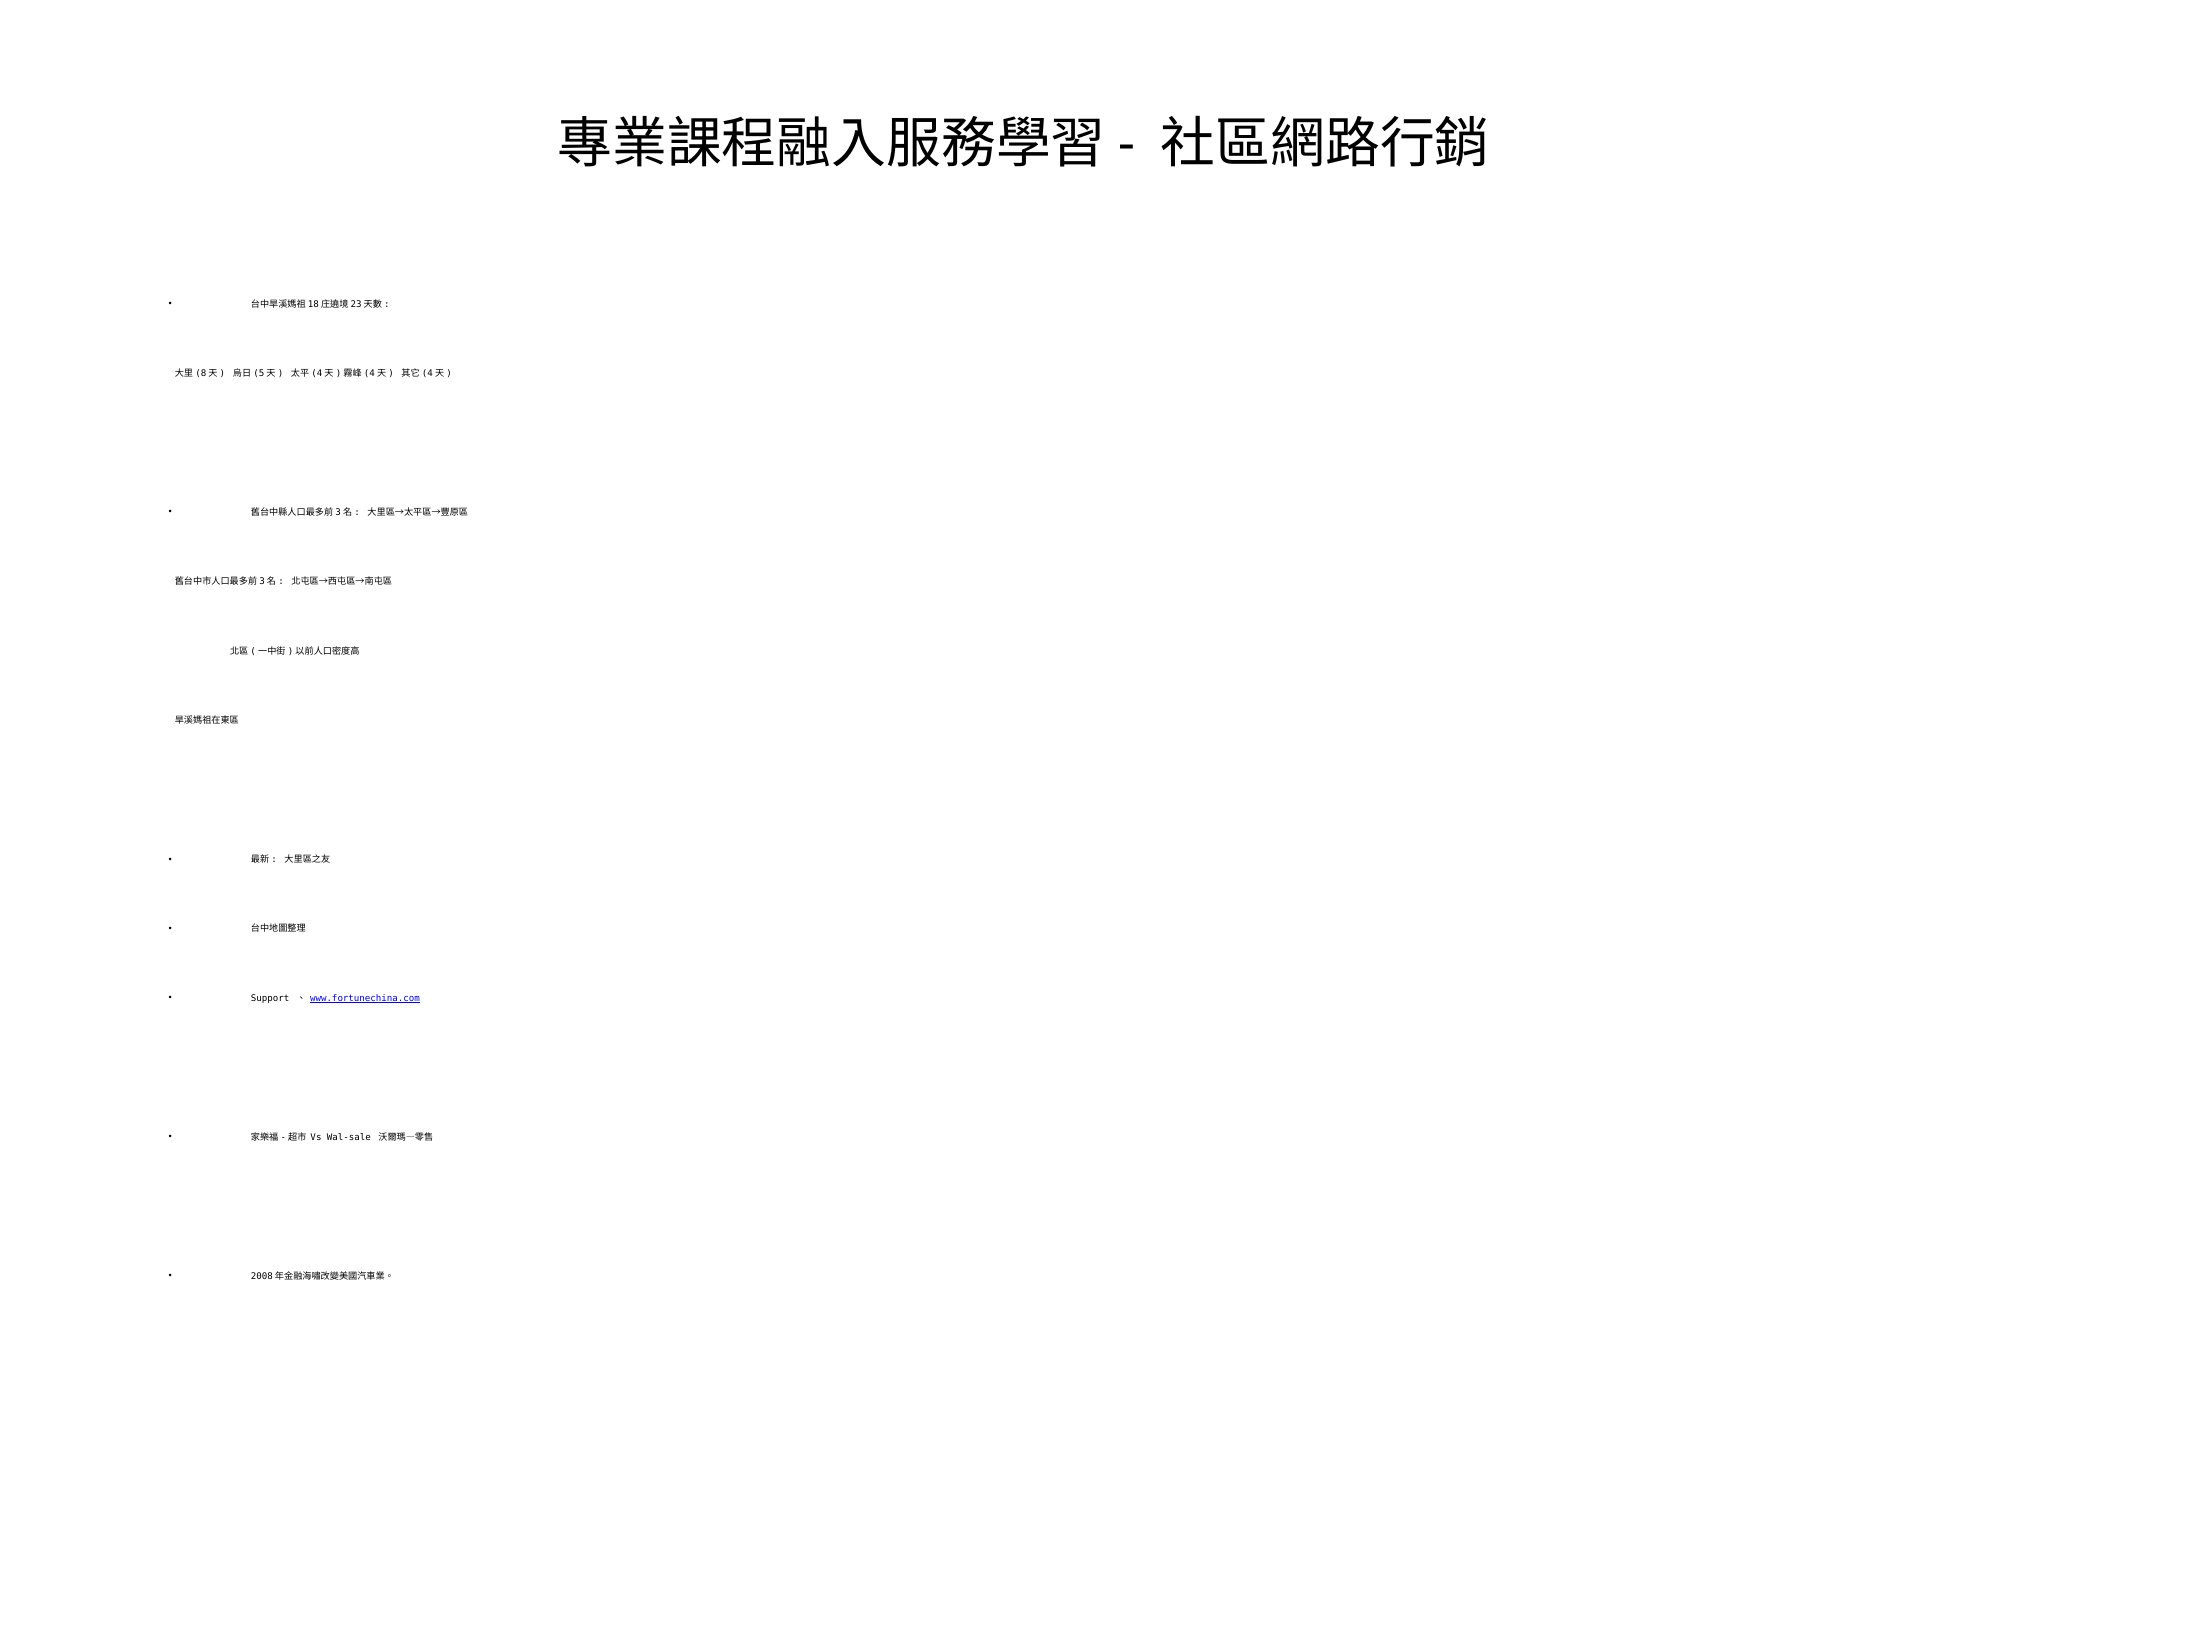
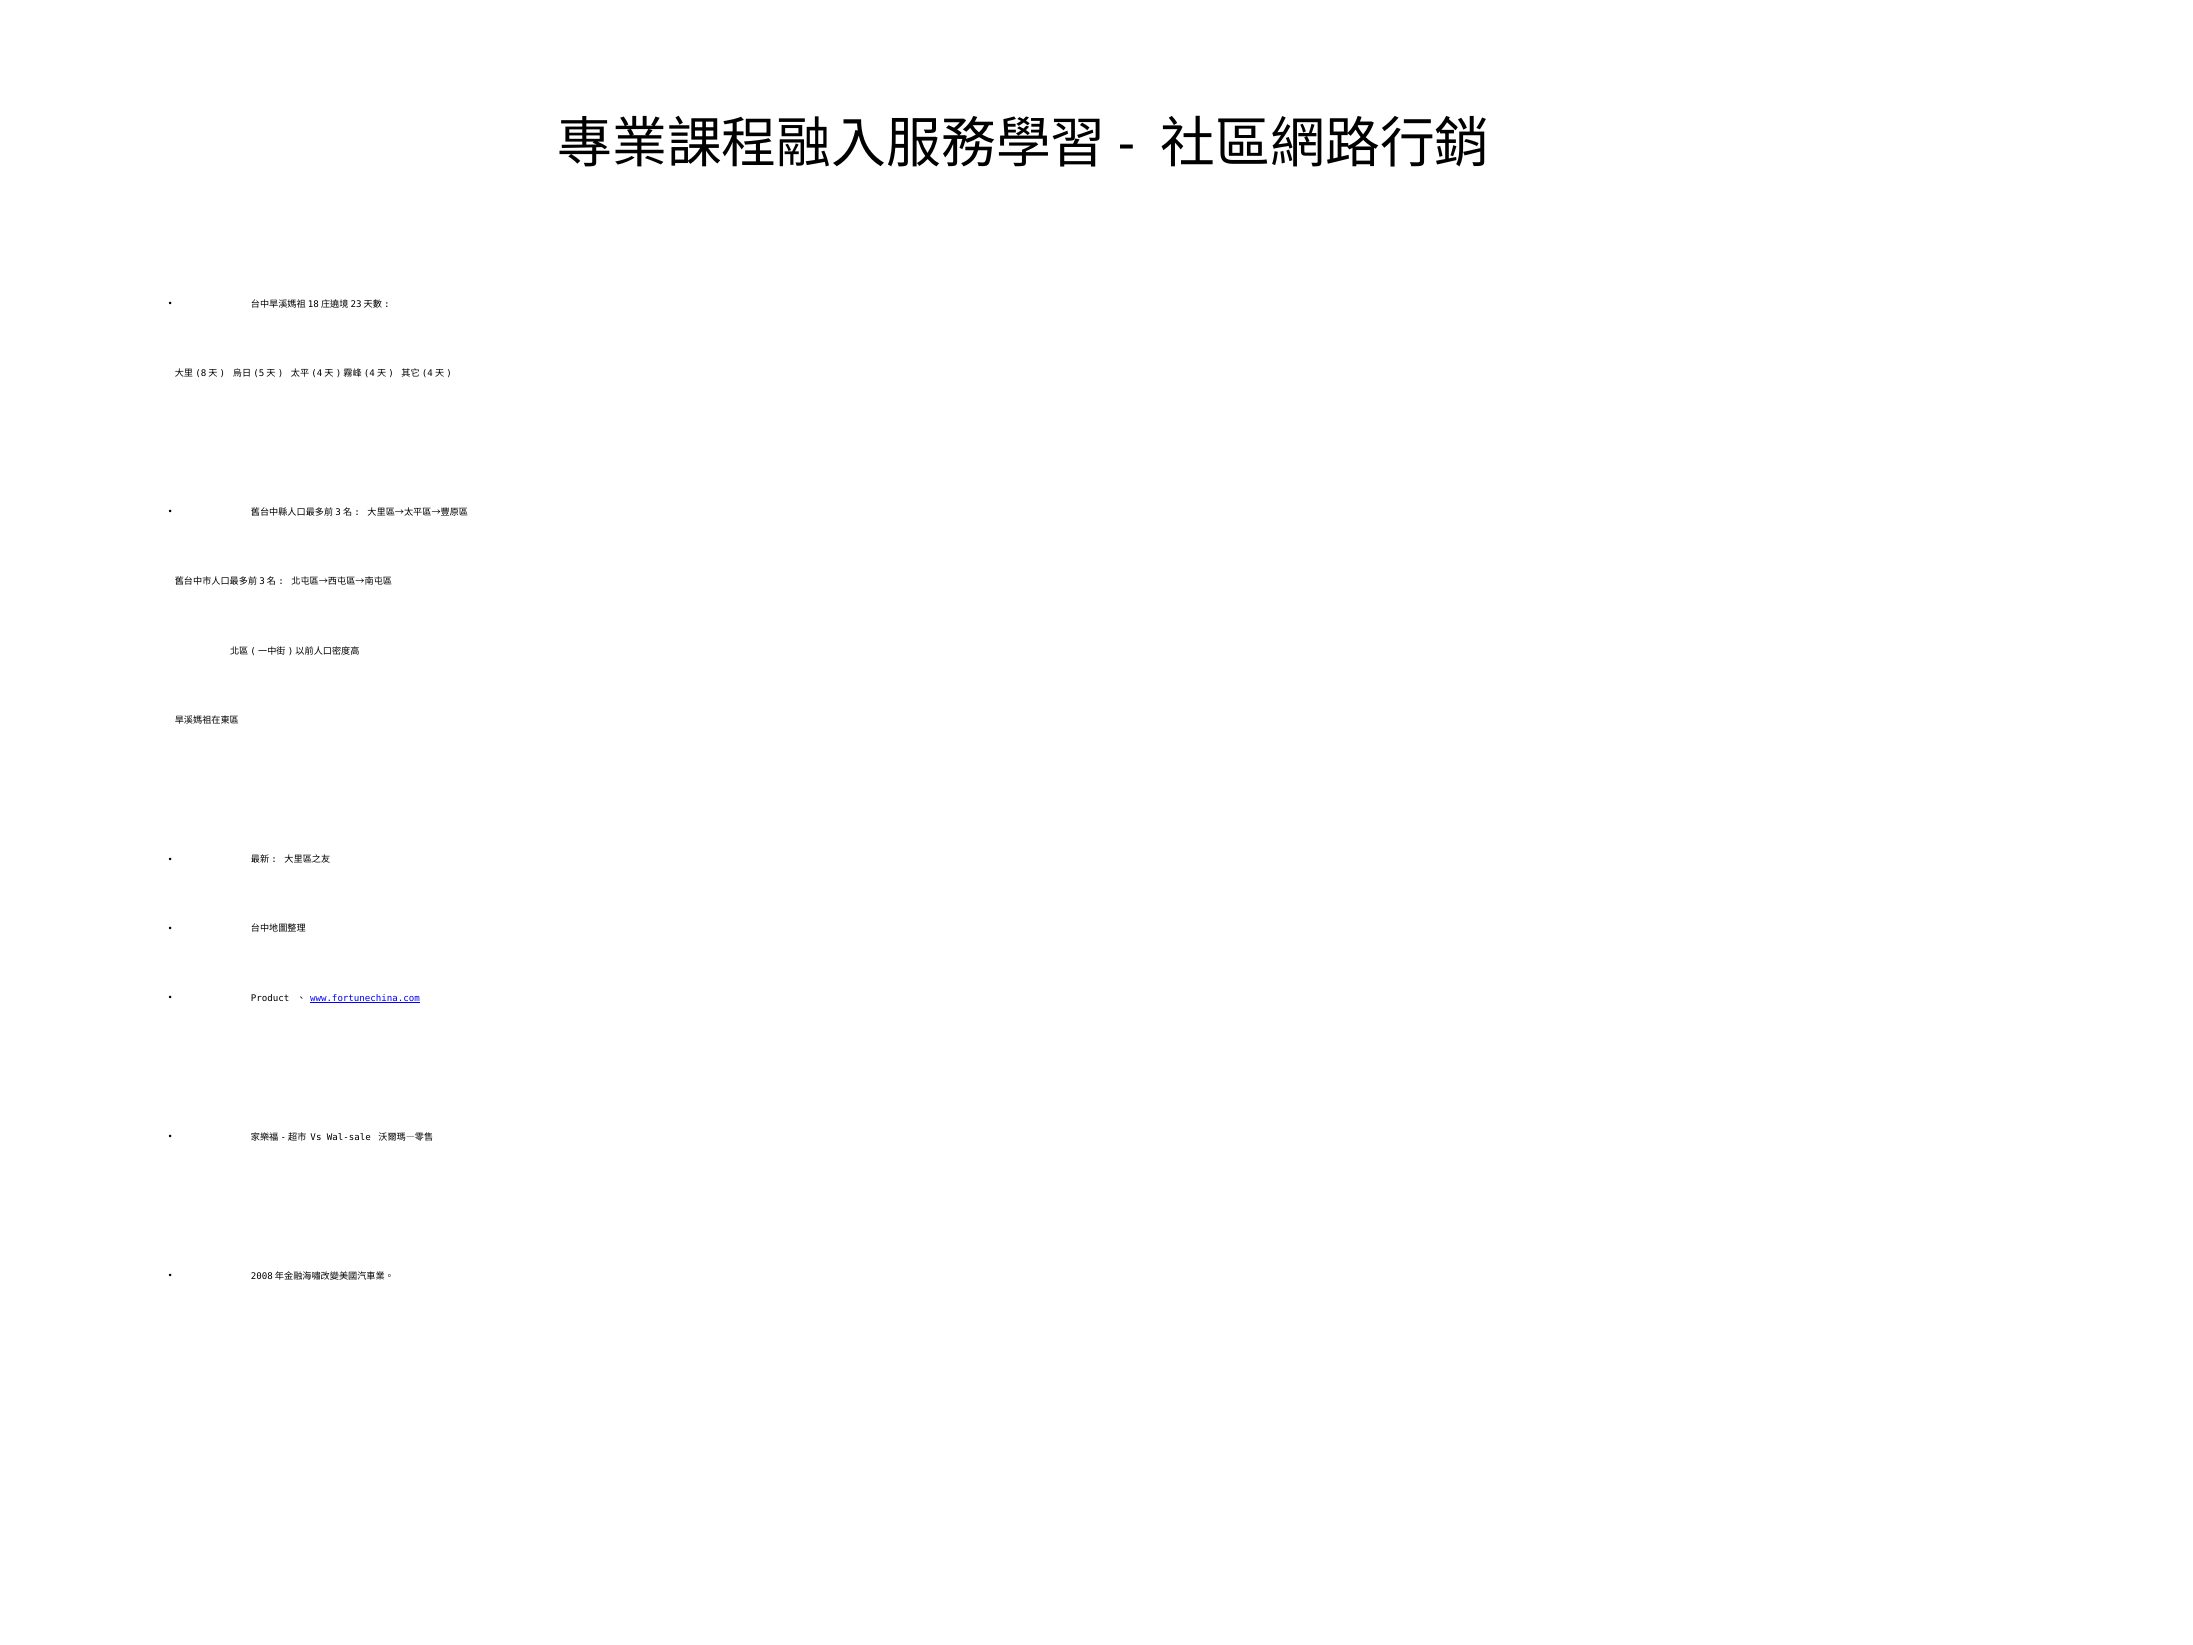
Support: Support -> Product
